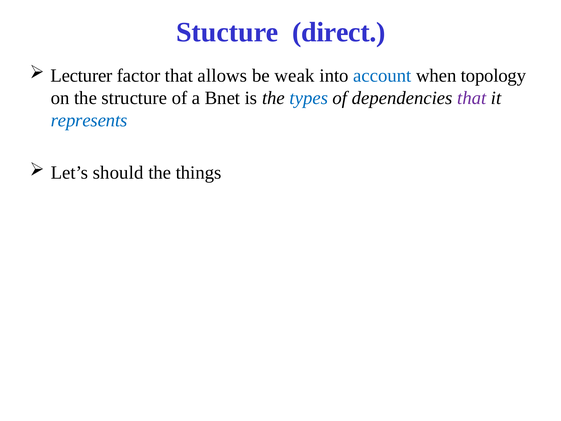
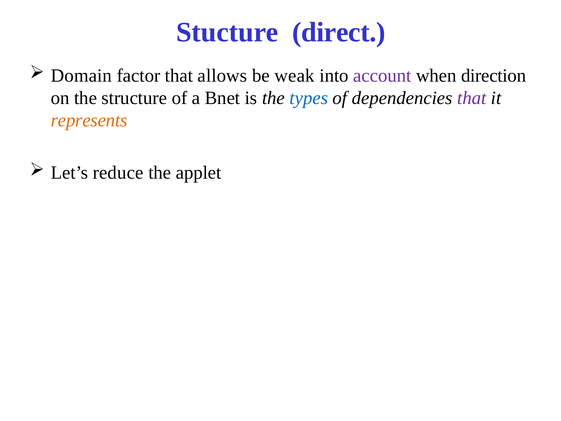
Lecturer: Lecturer -> Domain
account colour: blue -> purple
topology: topology -> direction
represents colour: blue -> orange
should: should -> reduce
things: things -> applet
